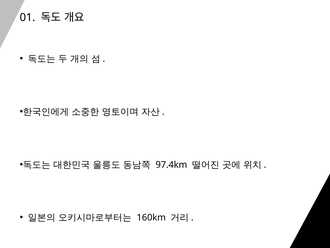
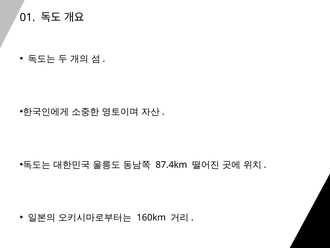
97.4km: 97.4km -> 87.4km
